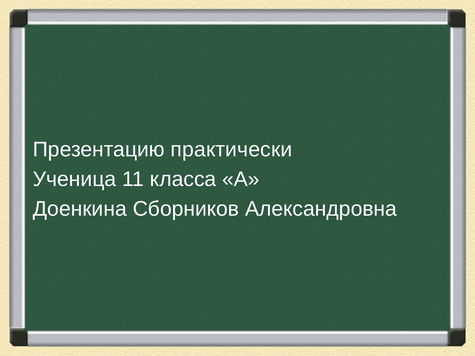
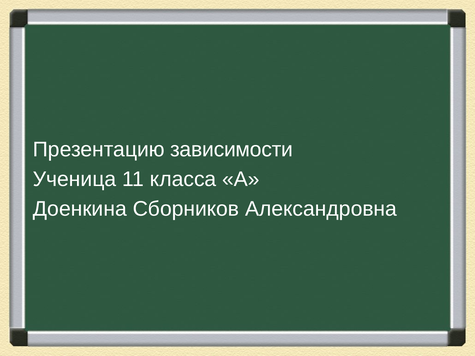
практически: практически -> зависимости
